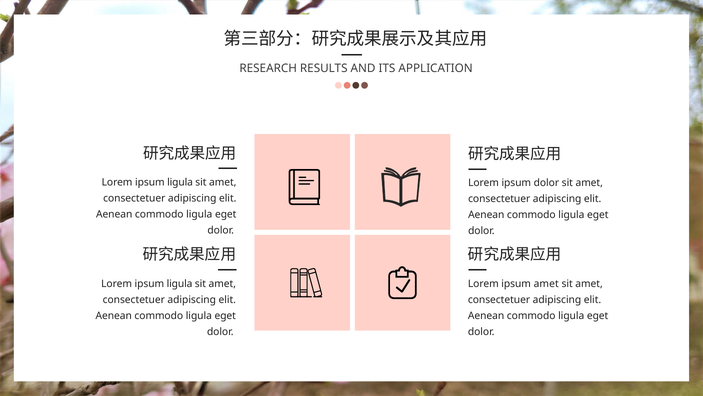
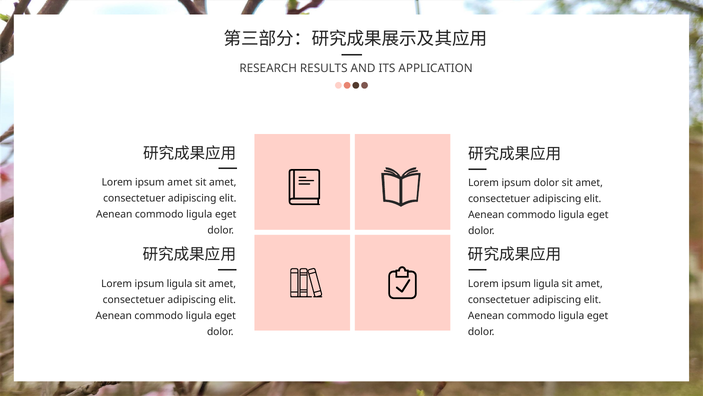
ligula at (180, 182): ligula -> amet
amet at (546, 283): amet -> ligula
